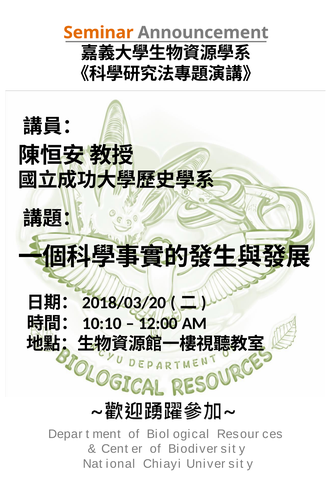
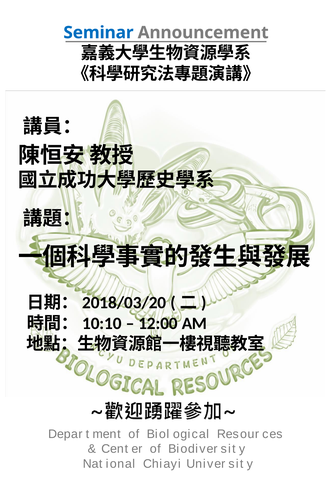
Seminar colour: orange -> blue
